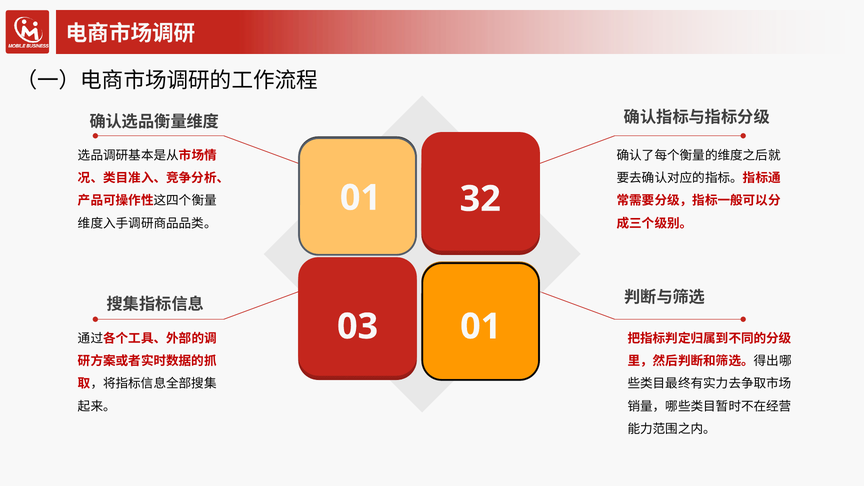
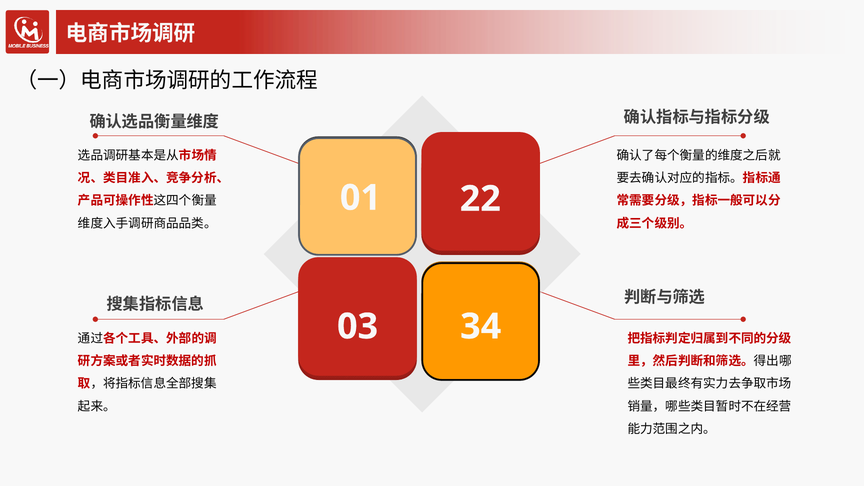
32: 32 -> 22
03 01: 01 -> 34
